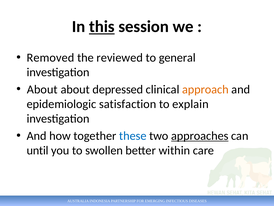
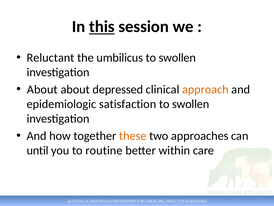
Removed: Removed -> Reluctant
reviewed: reviewed -> umbilicus
general at (177, 57): general -> swollen
explain at (190, 104): explain -> swollen
these colour: blue -> orange
approaches underline: present -> none
swollen: swollen -> routine
